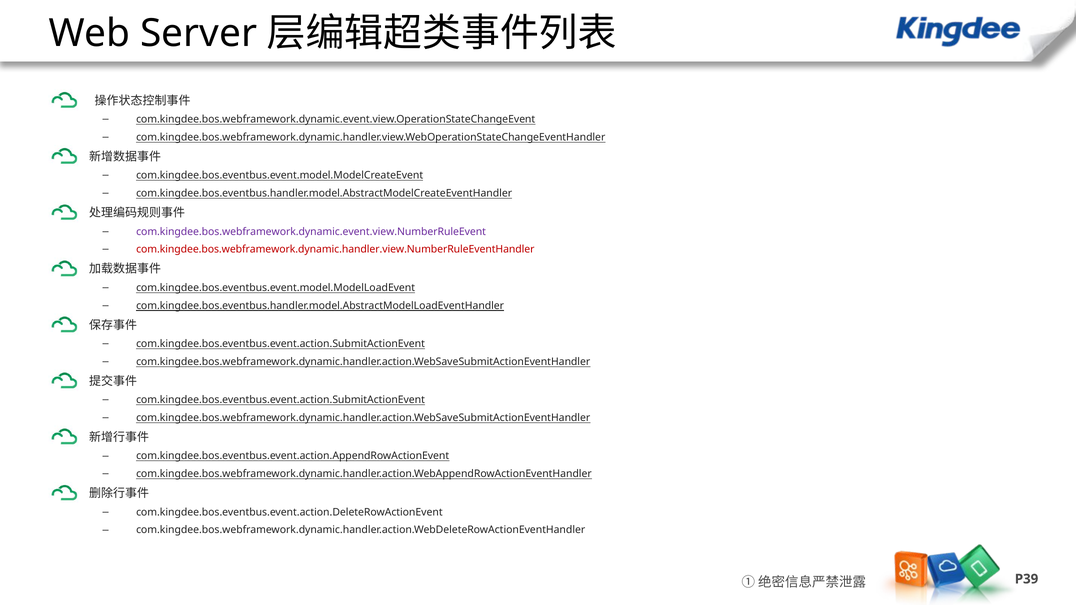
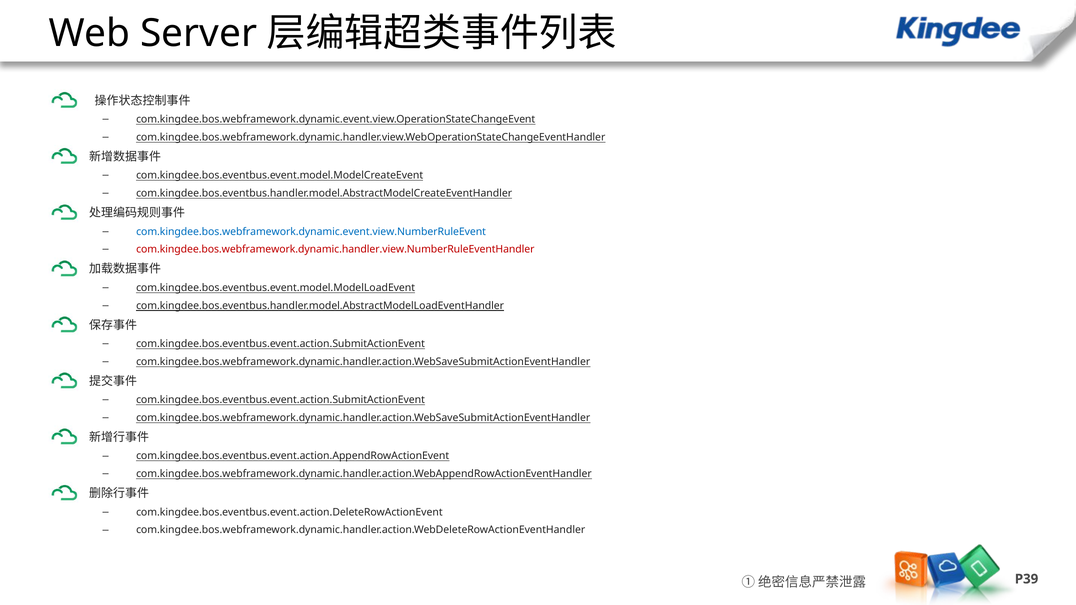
com.kingdee.bos.webframework.dynamic.event.view.NumberRuleEvent colour: purple -> blue
